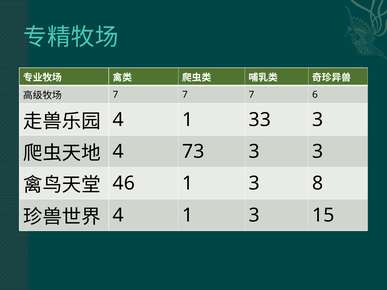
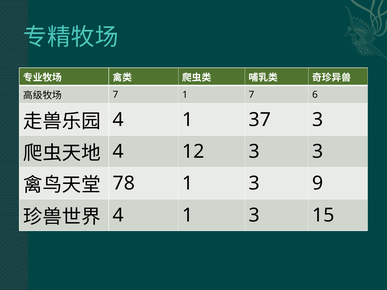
7 at (185, 95): 7 -> 1
33: 33 -> 37
73: 73 -> 12
46: 46 -> 78
8: 8 -> 9
